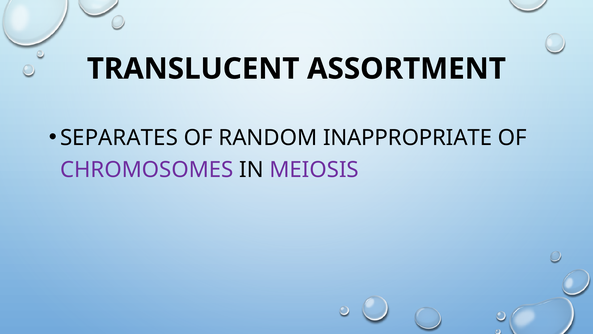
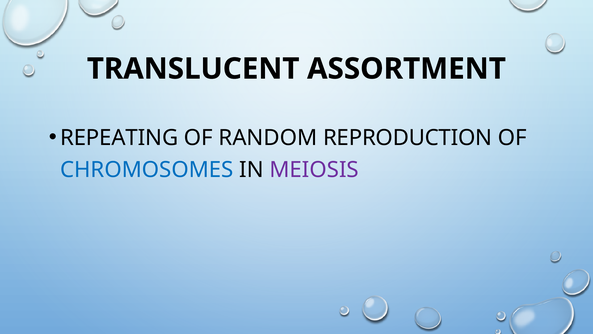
SEPARATES: SEPARATES -> REPEATING
INAPPROPRIATE: INAPPROPRIATE -> REPRODUCTION
CHROMOSOMES colour: purple -> blue
